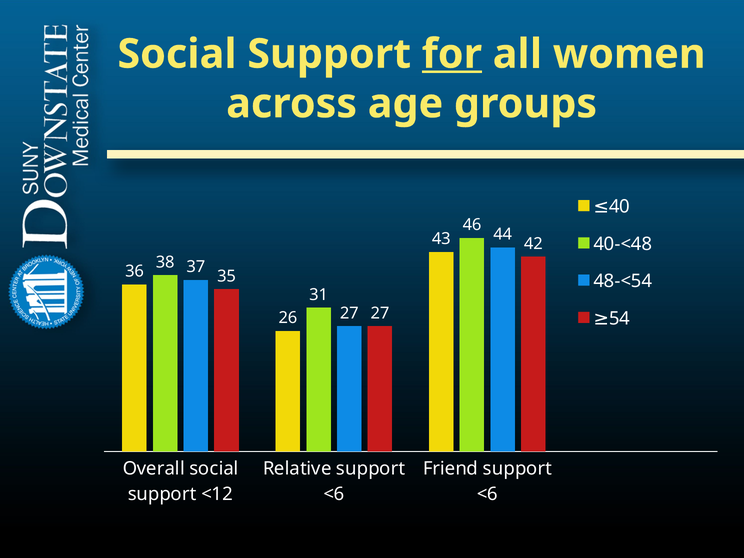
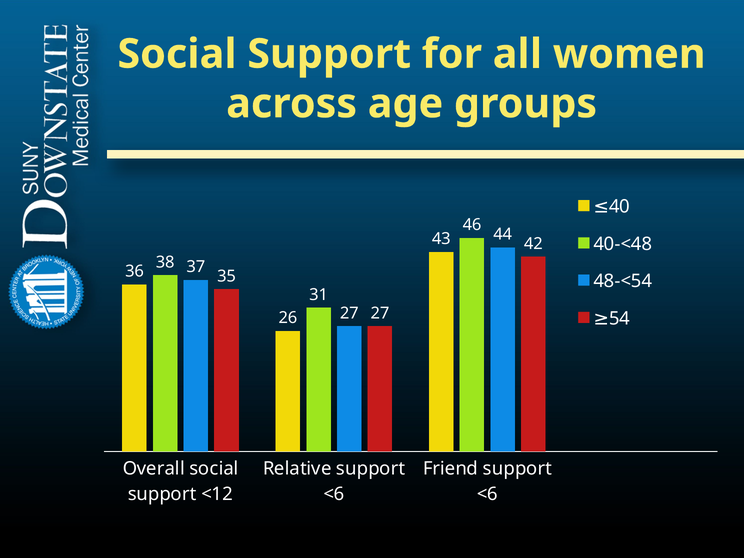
for underline: present -> none
